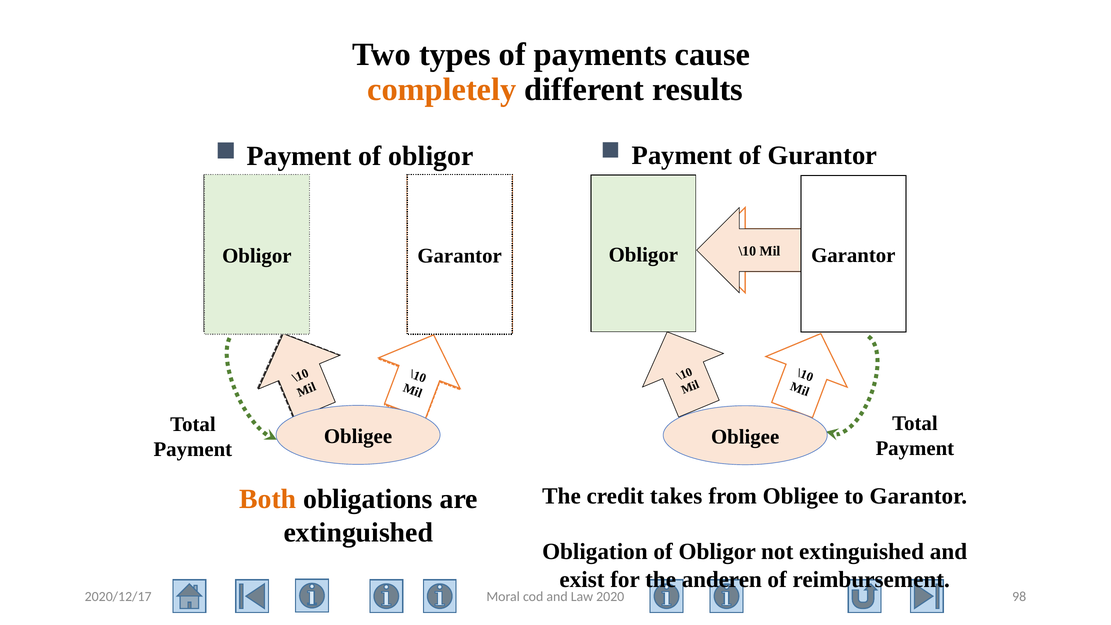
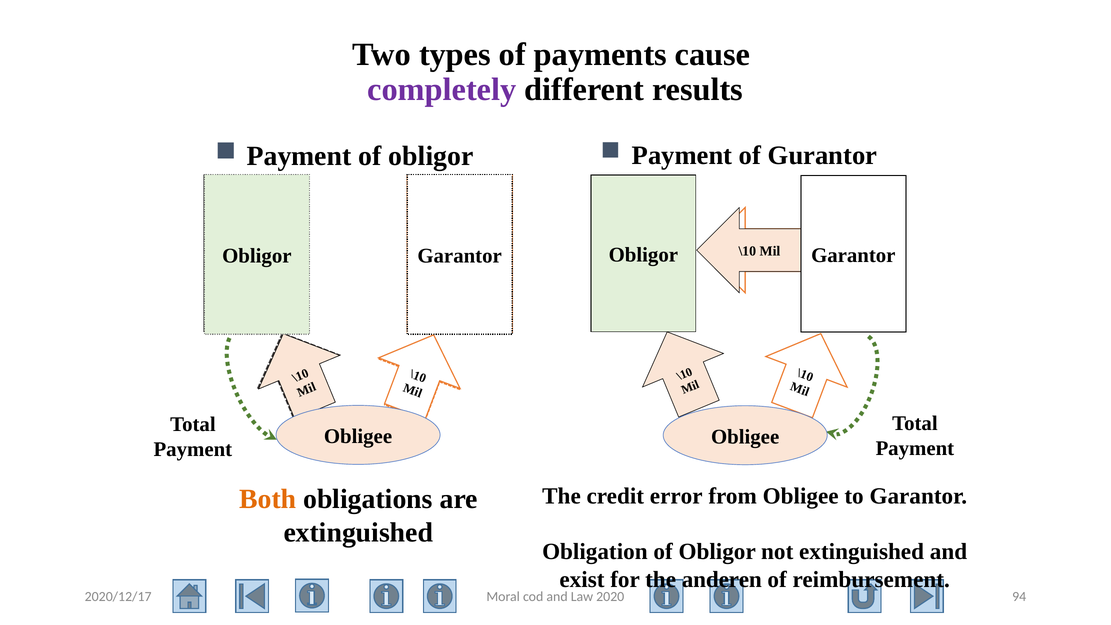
completely colour: orange -> purple
takes: takes -> error
98: 98 -> 94
